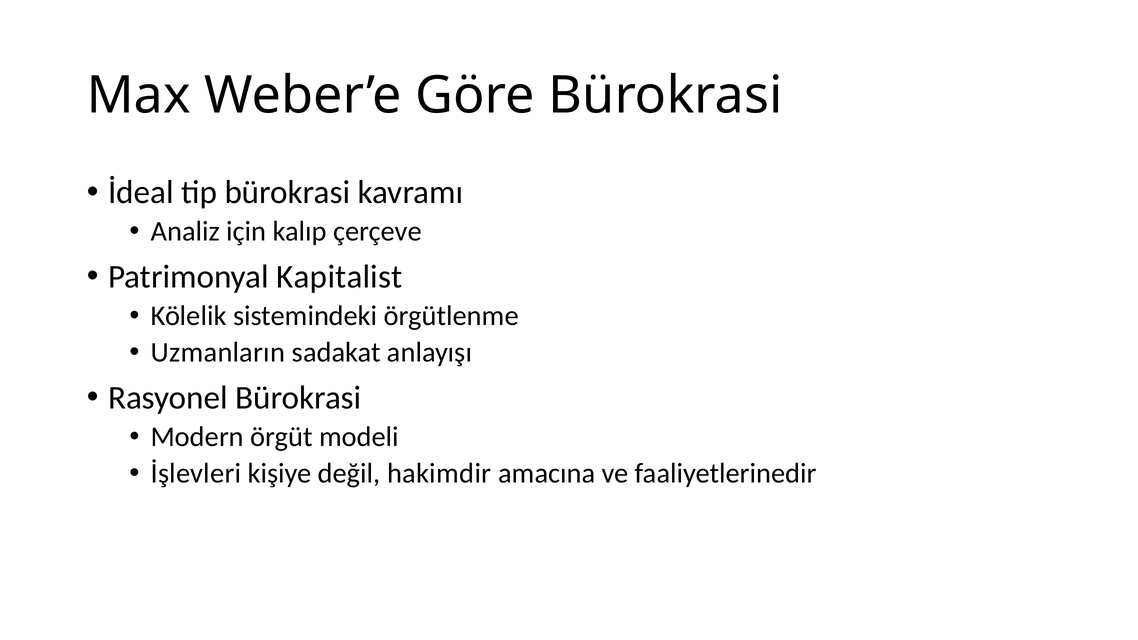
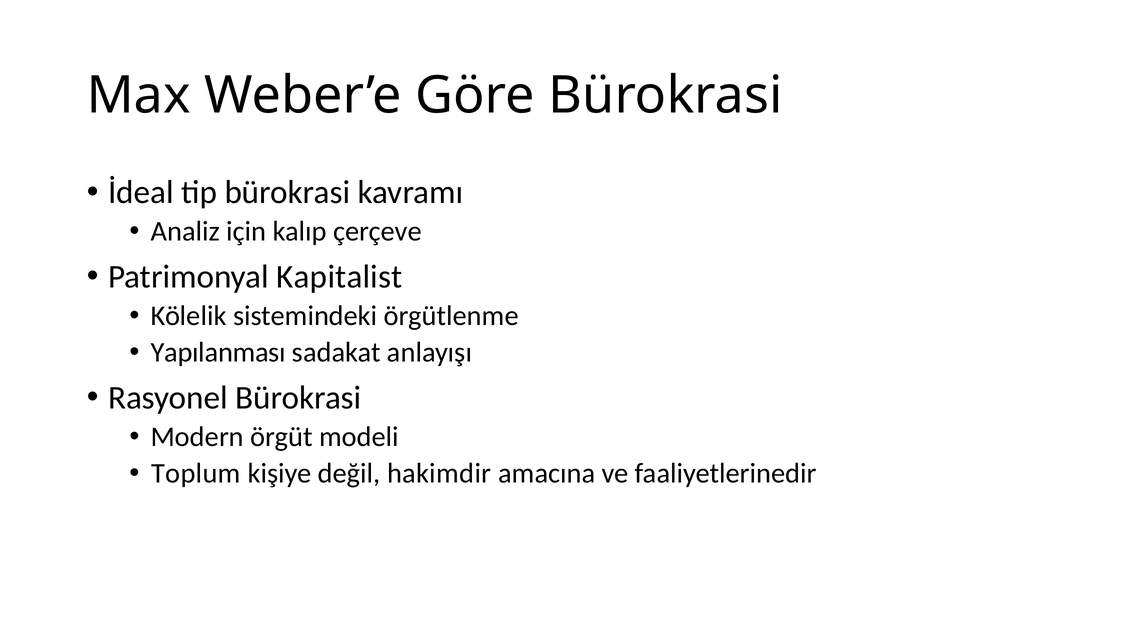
Uzmanların: Uzmanların -> Yapılanması
İşlevleri: İşlevleri -> Toplum
